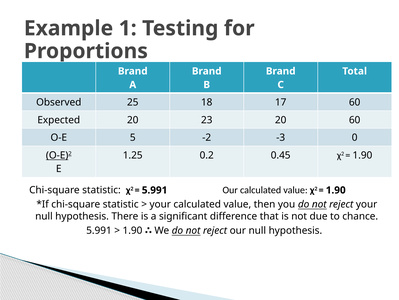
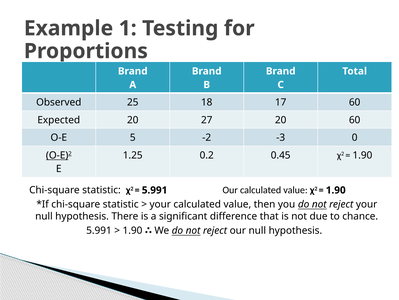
23: 23 -> 27
